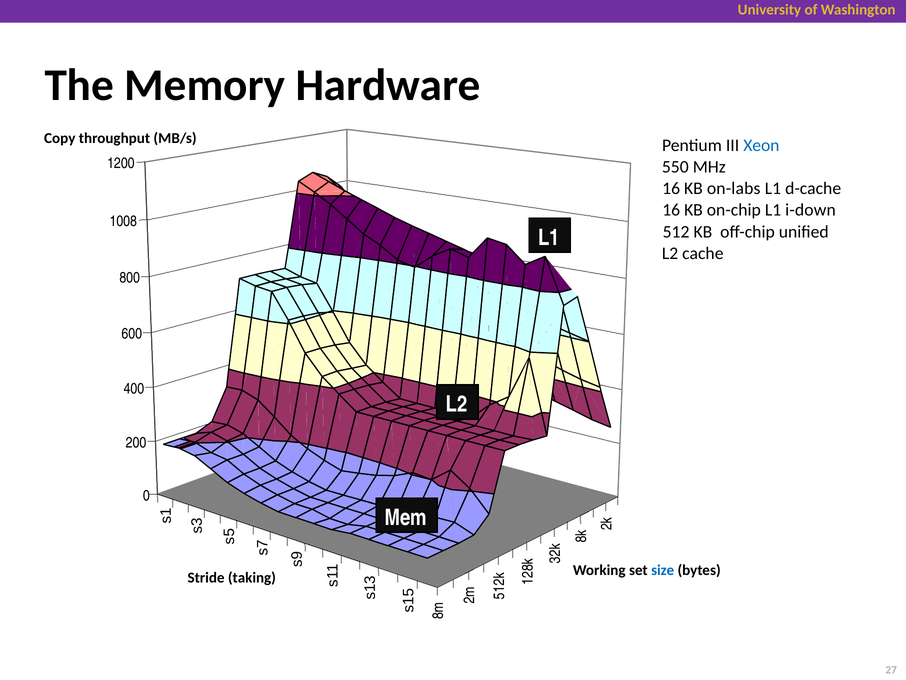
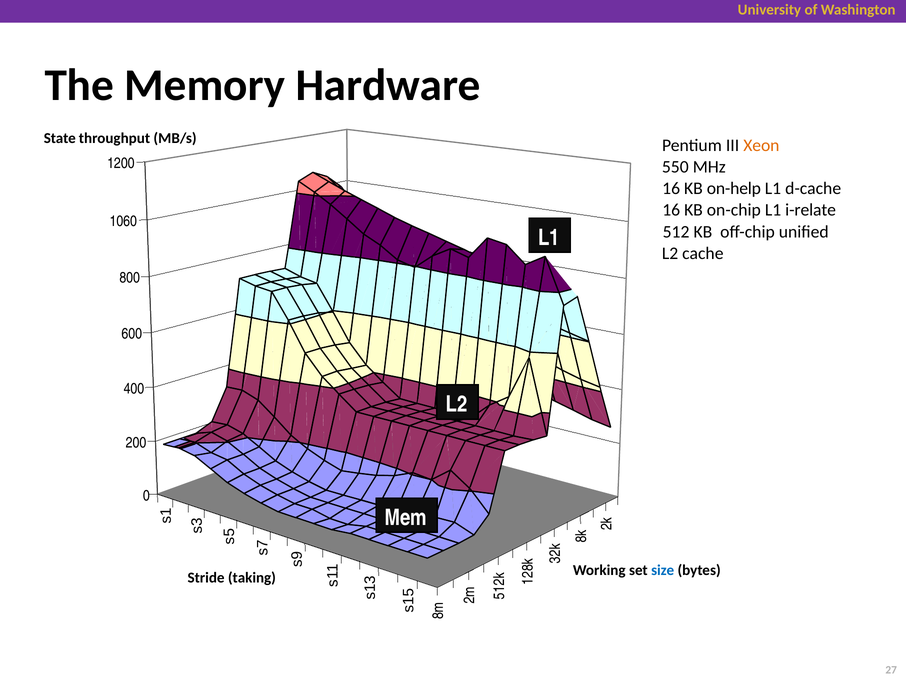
Copy: Copy -> State
Xeon colour: blue -> orange
on-labs: on-labs -> on-help
i-down: i-down -> i-relate
1008: 1008 -> 1060
